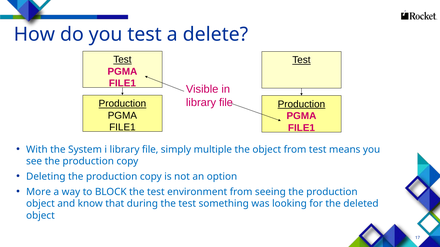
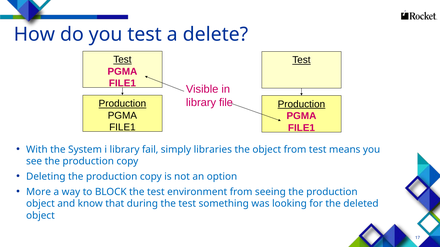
i library file: file -> fail
multiple: multiple -> libraries
